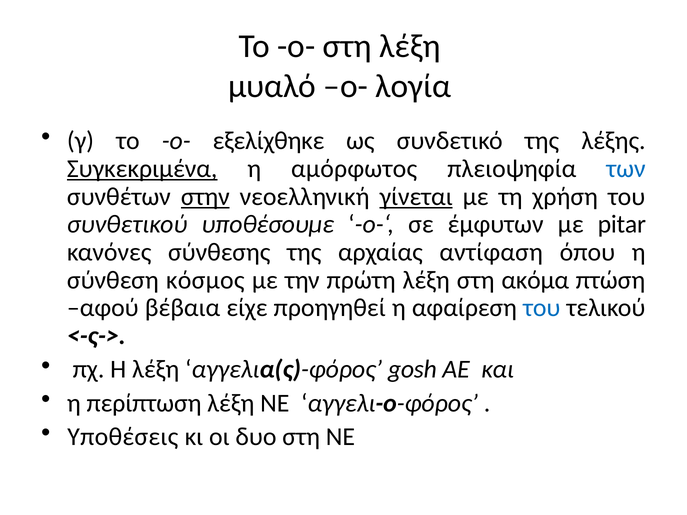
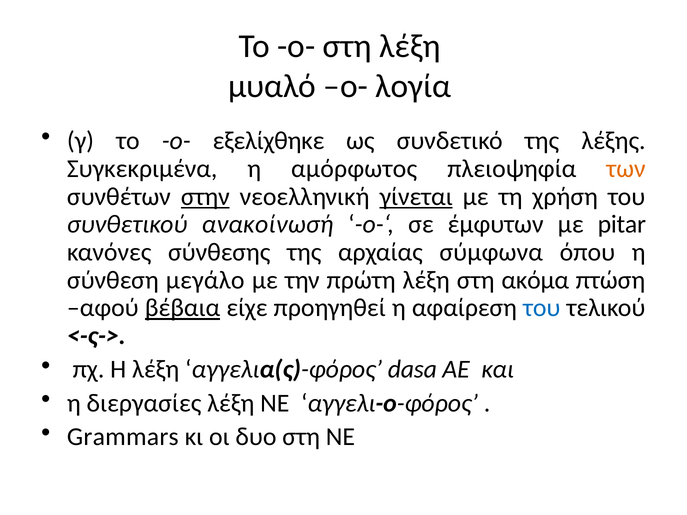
Συγκεκριμένα underline: present -> none
των colour: blue -> orange
υποθέσουμε: υποθέσουμε -> ανακοίνωσή
αντίφαση: αντίφαση -> σύμφωνα
κόσμος: κόσμος -> μεγάλο
βέβαια underline: none -> present
gosh: gosh -> dasa
περίπτωση: περίπτωση -> διεργασίες
Υποθέσεις: Υποθέσεις -> Grammars
